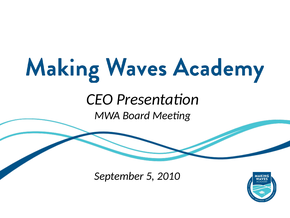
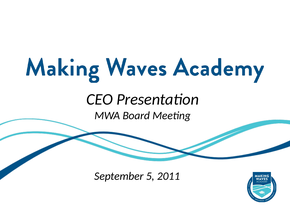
2010: 2010 -> 2011
